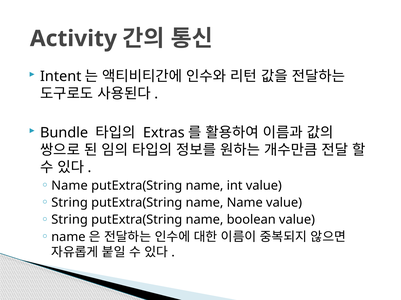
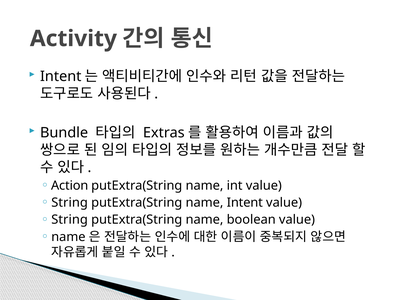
Name at (70, 186): Name -> Action
name Name: Name -> Intent
